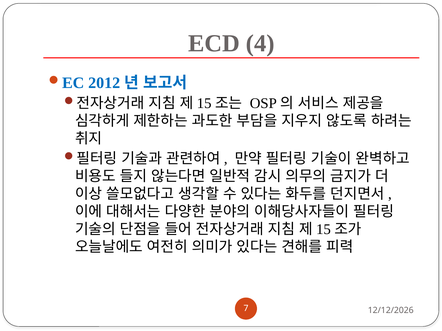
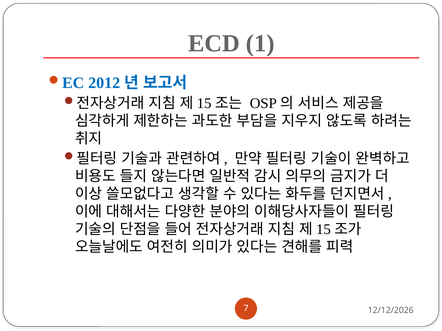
4: 4 -> 1
